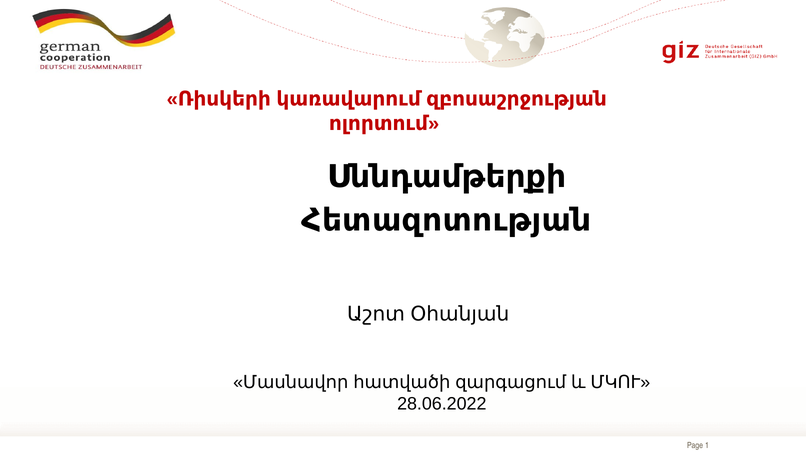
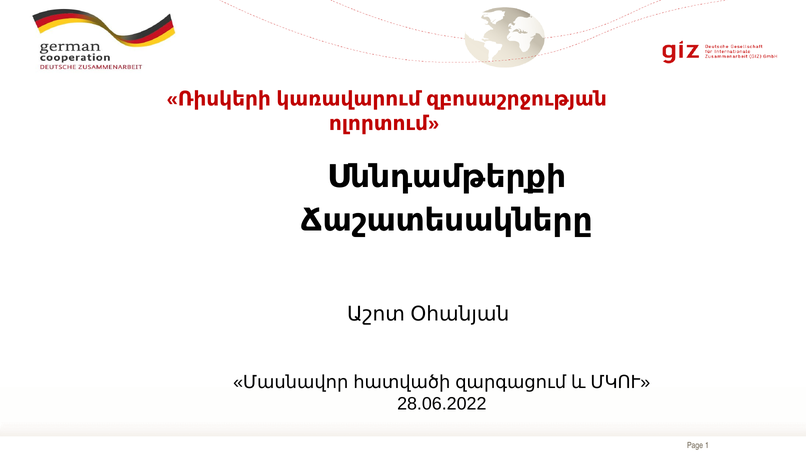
Հետազոտության: Հետազոտության -> Ճաշատեսակները
